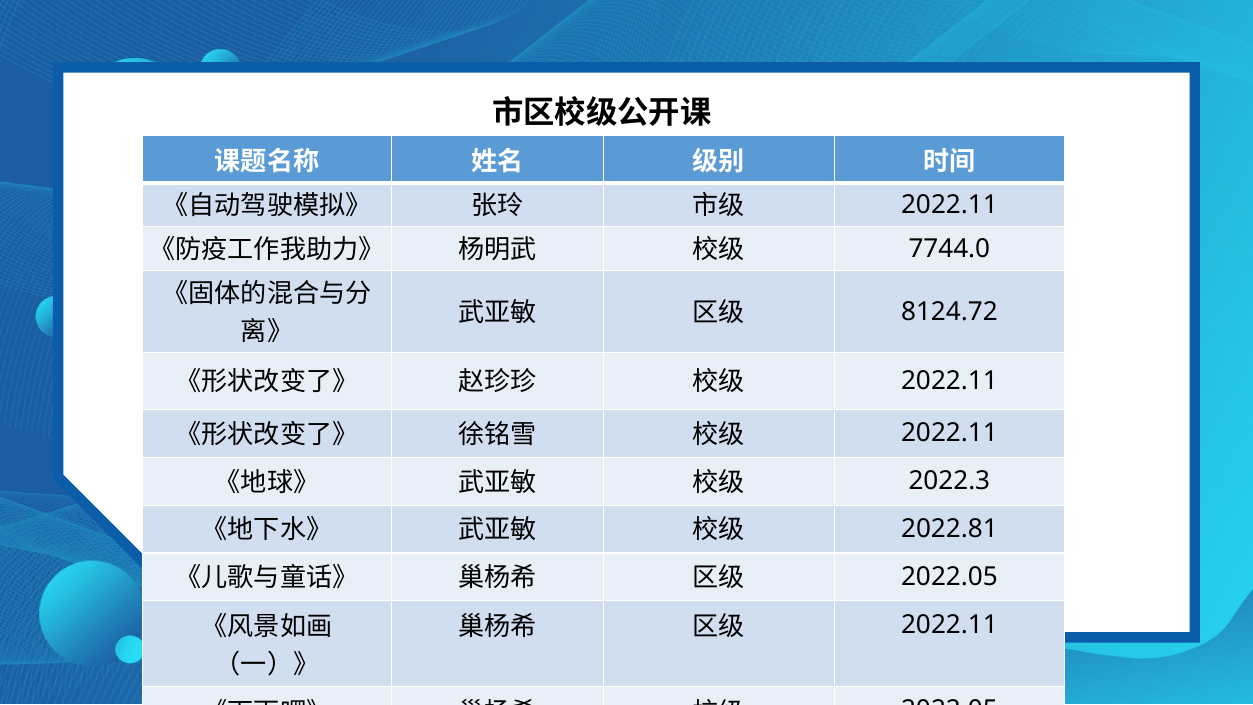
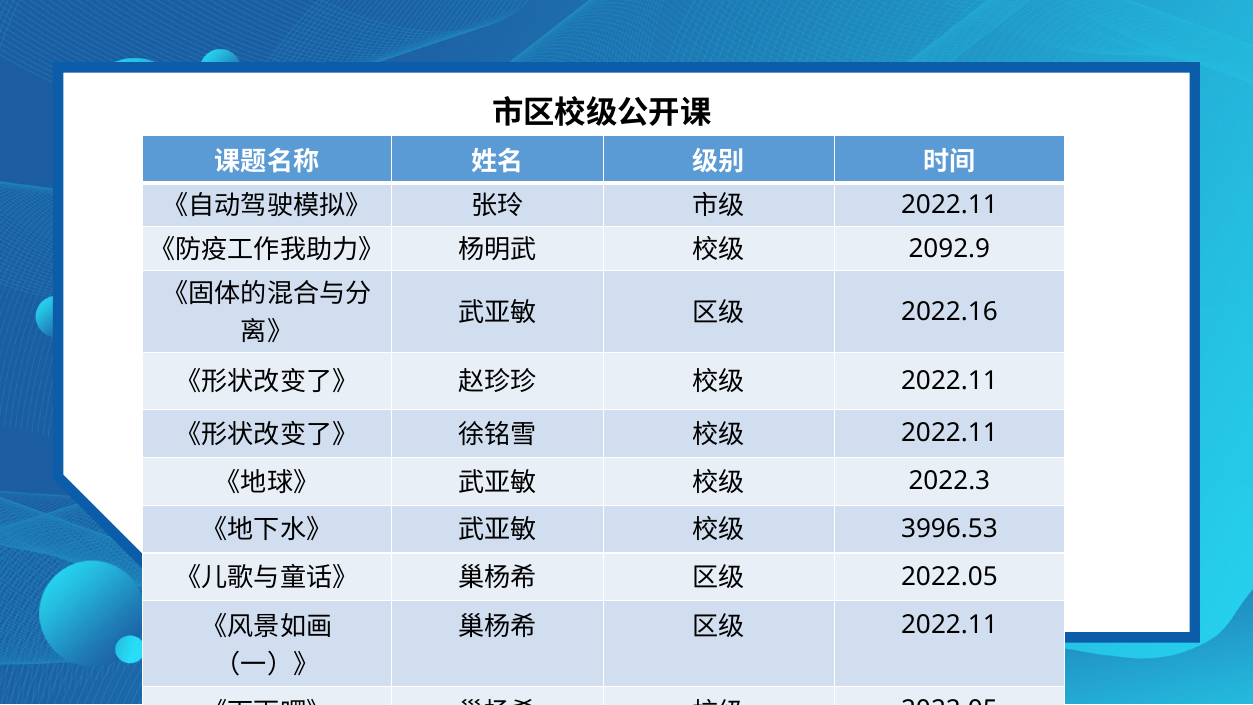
7744.0: 7744.0 -> 2092.9
8124.72: 8124.72 -> 2022.16
2022.81: 2022.81 -> 3996.53
